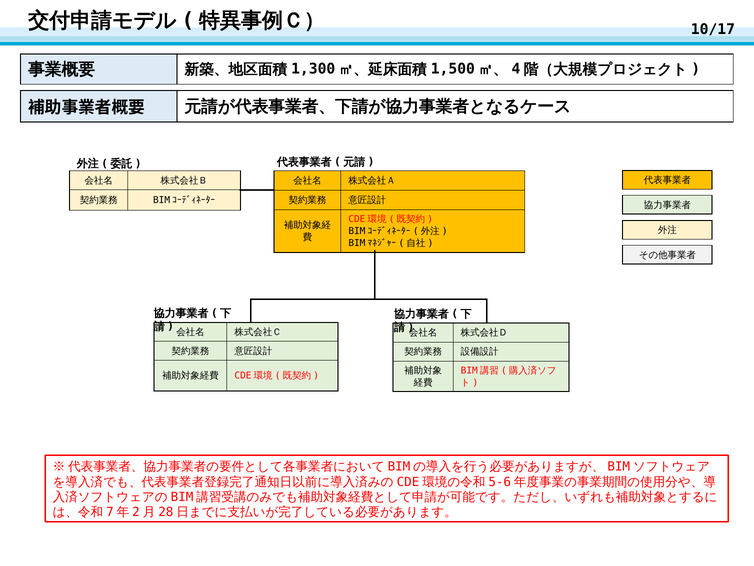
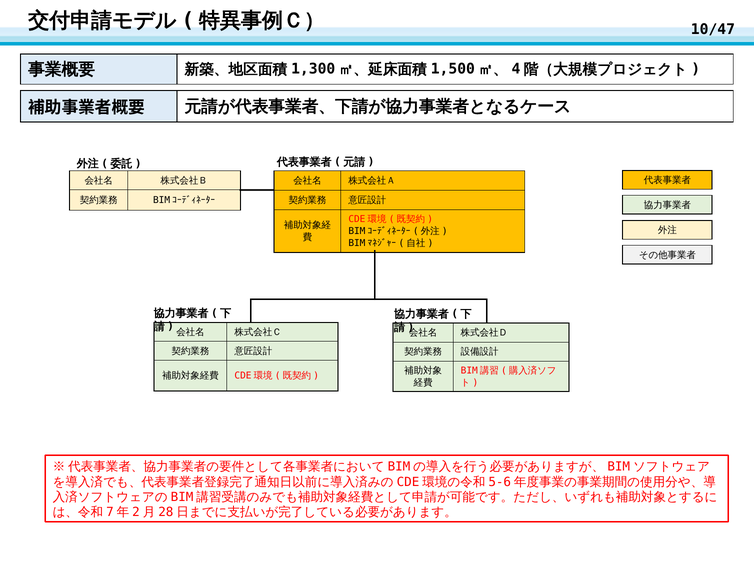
10/17: 10/17 -> 10/47
